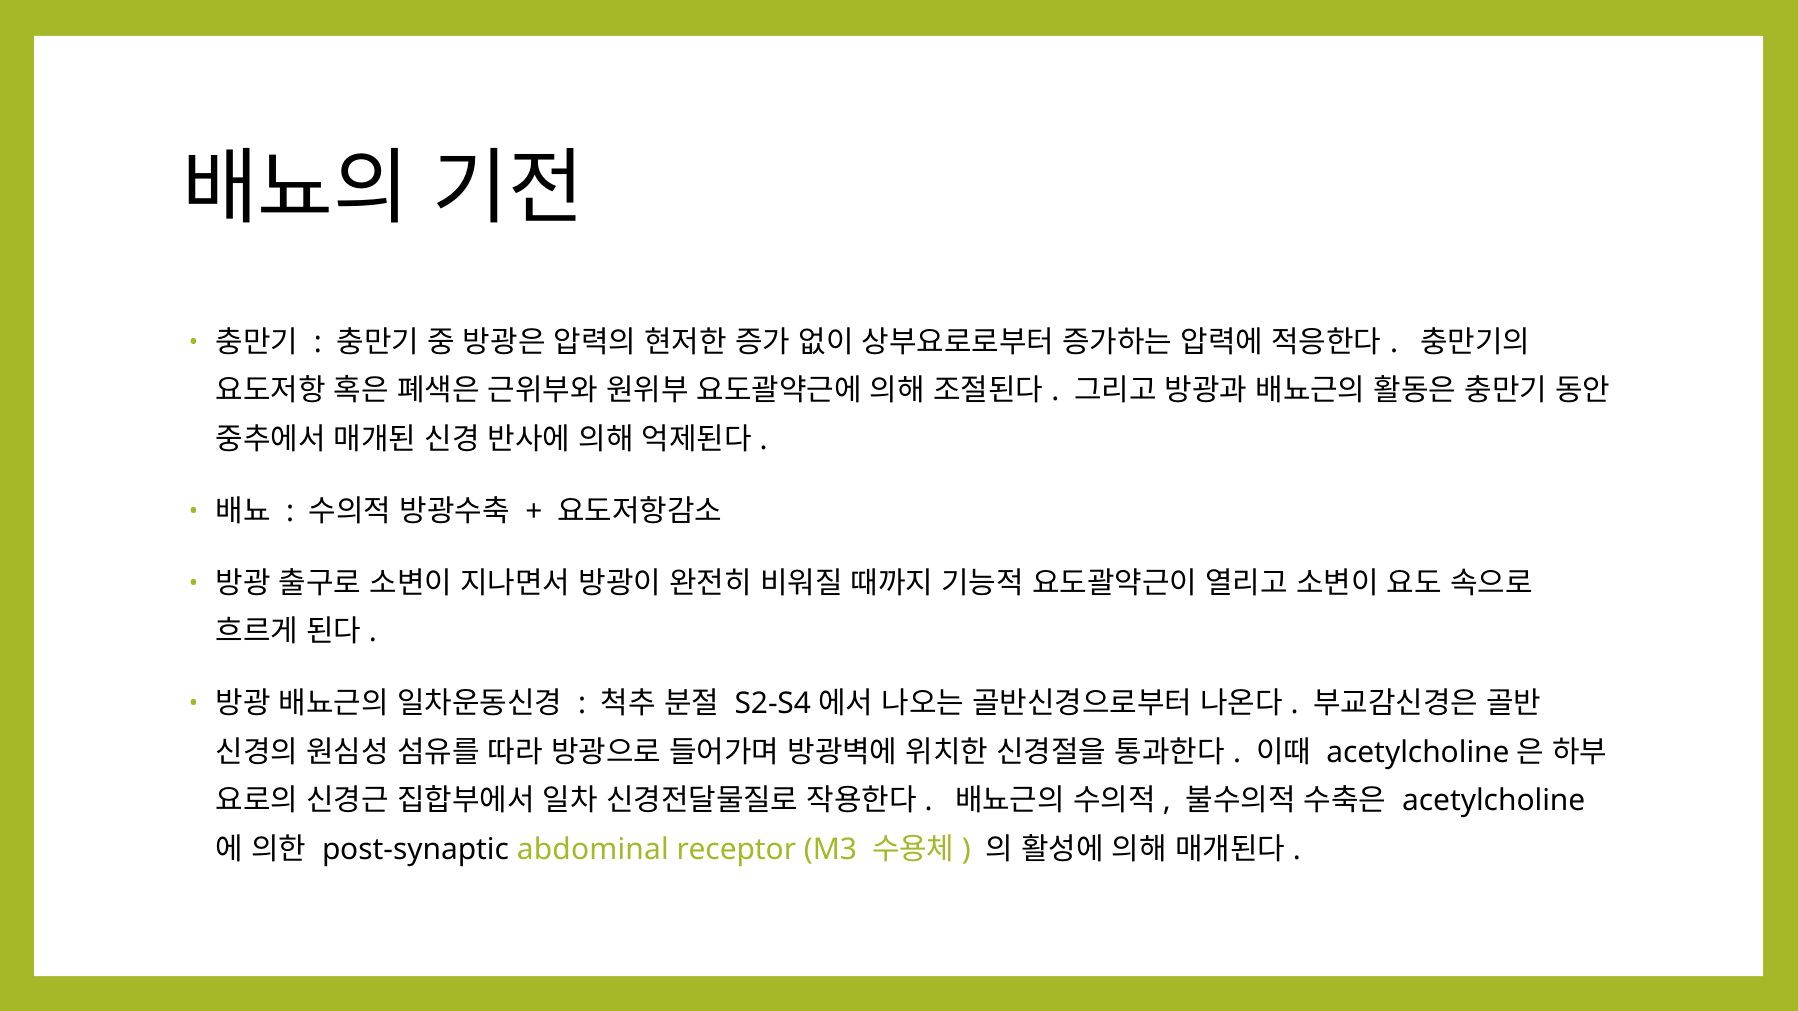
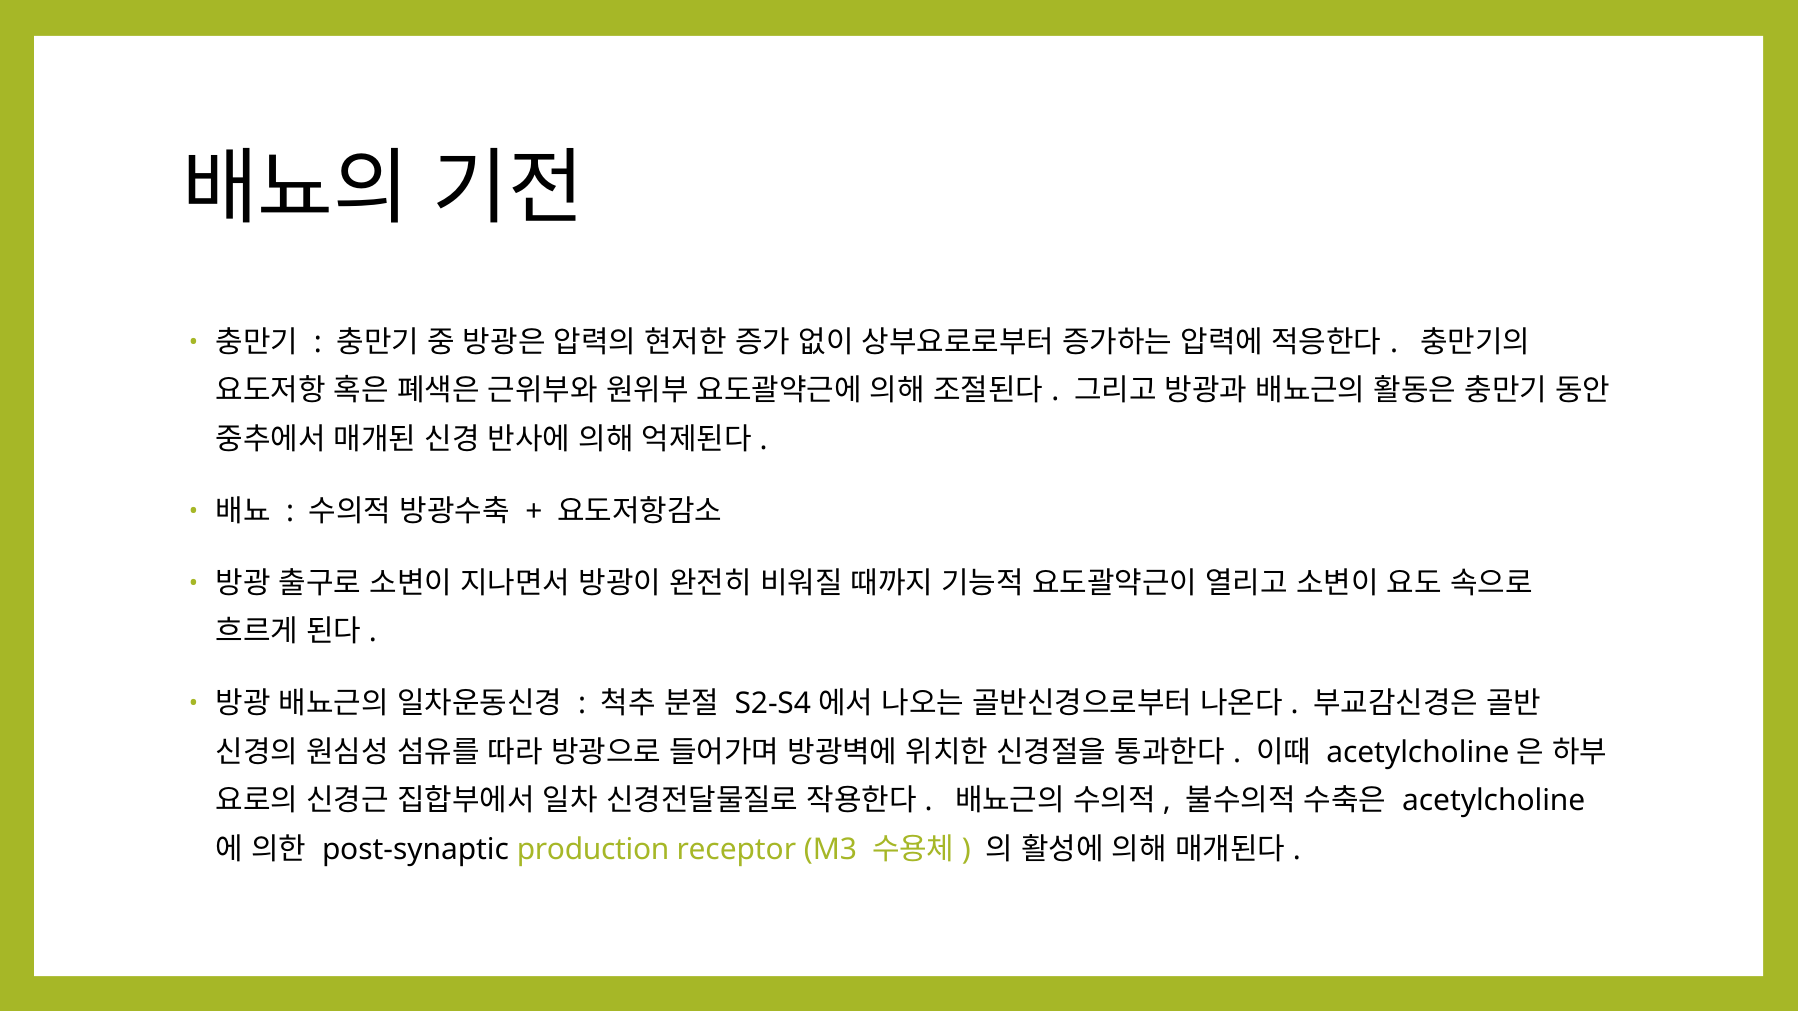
abdominal: abdominal -> production
